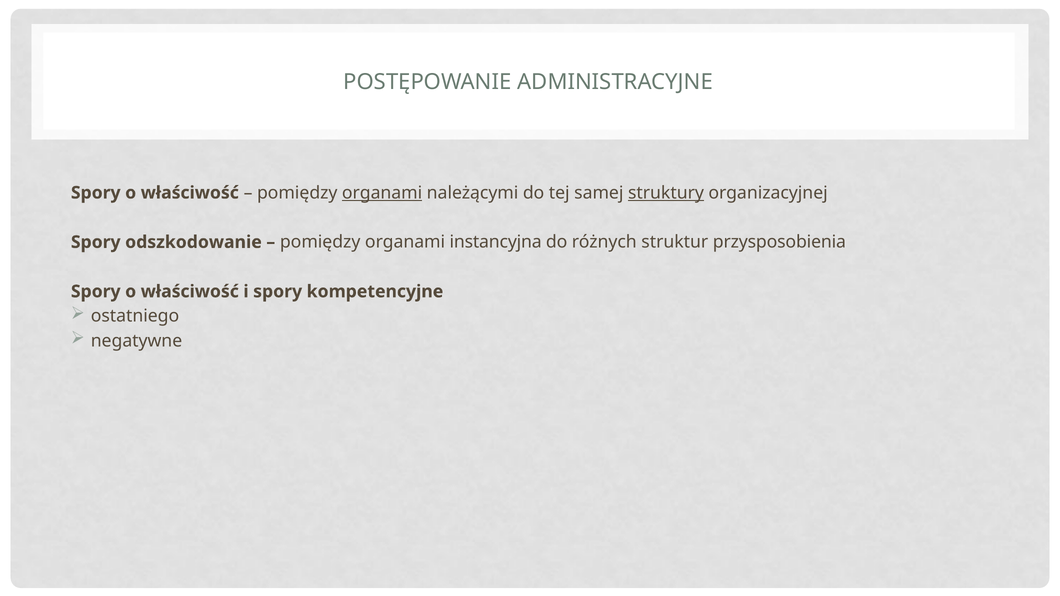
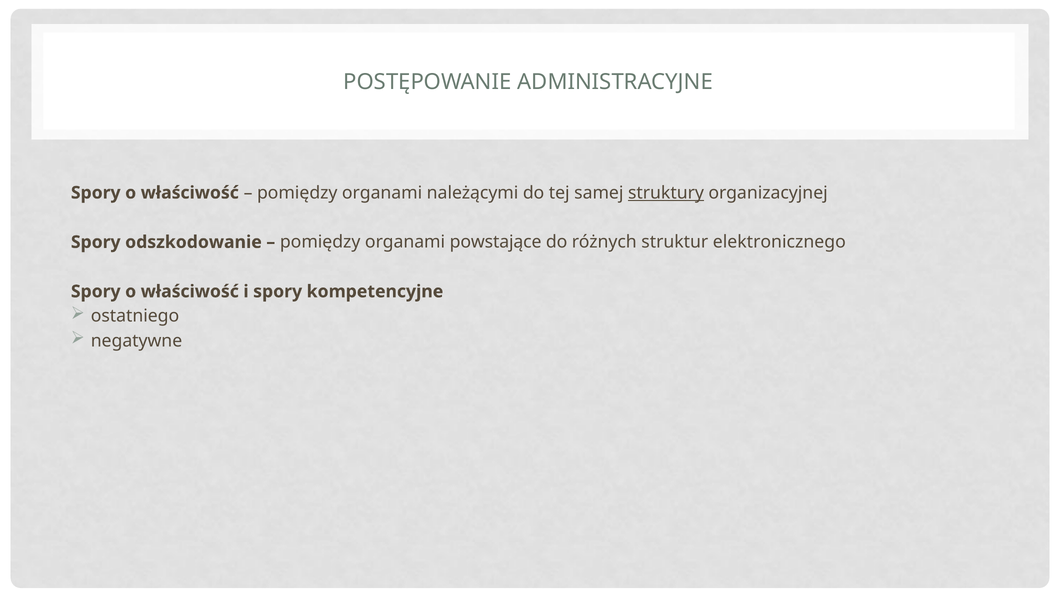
organami at (382, 193) underline: present -> none
instancyjna: instancyjna -> powstające
przysposobienia: przysposobienia -> elektronicznego
